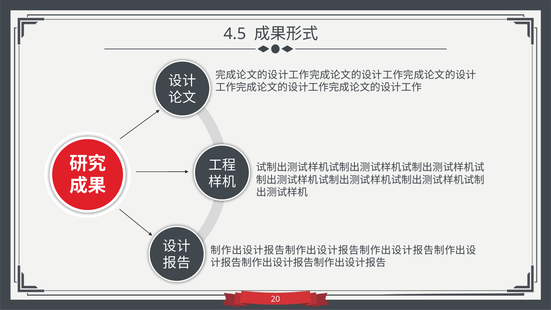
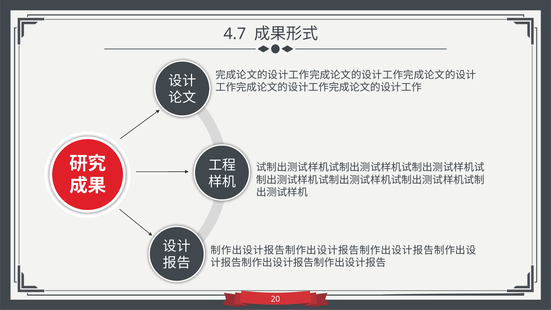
4.5: 4.5 -> 4.7
